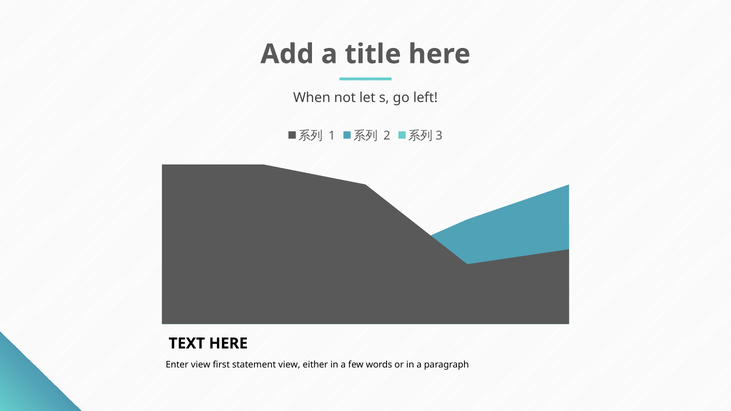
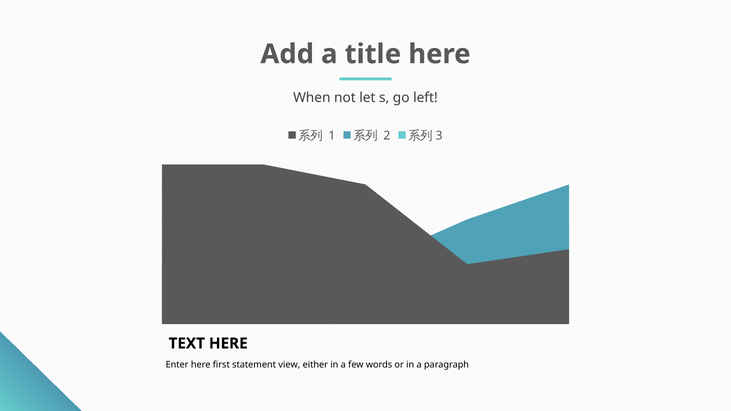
Enter view: view -> here
